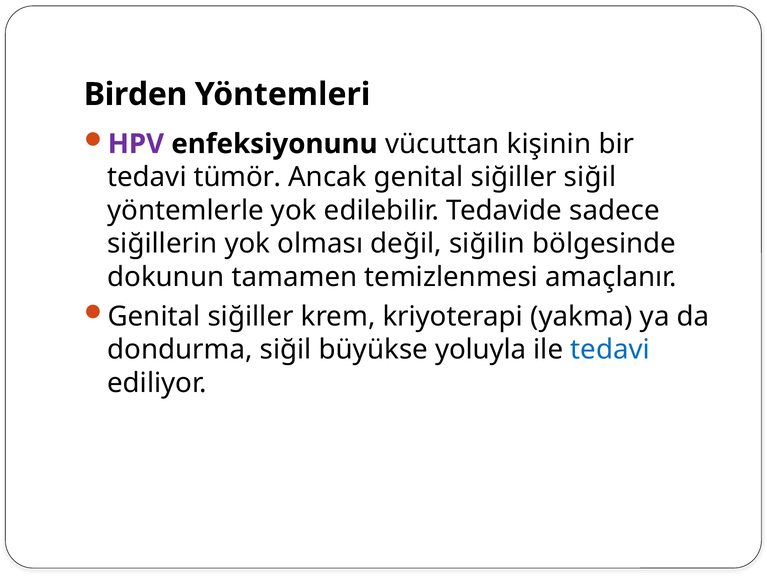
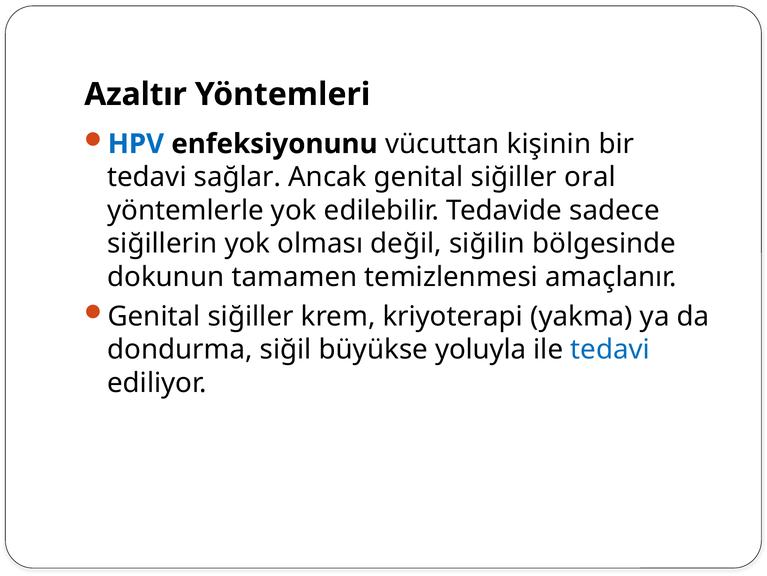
Birden: Birden -> Azaltır
HPV colour: purple -> blue
tümör: tümör -> sağlar
siğiller siğil: siğil -> oral
